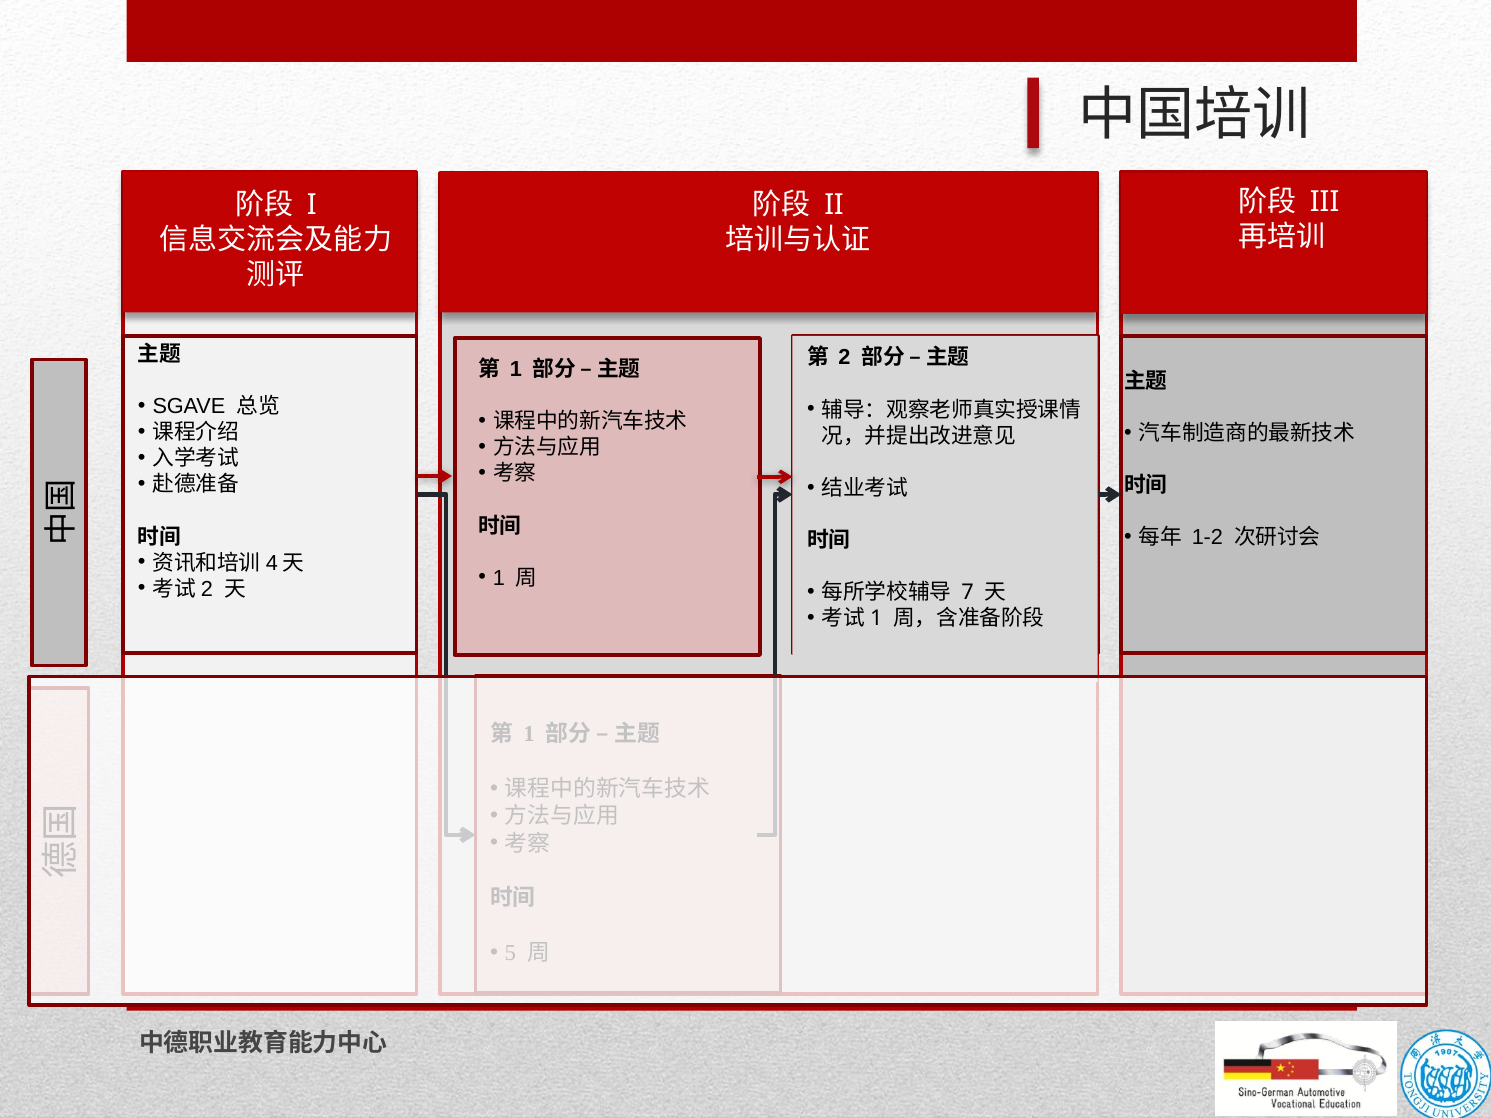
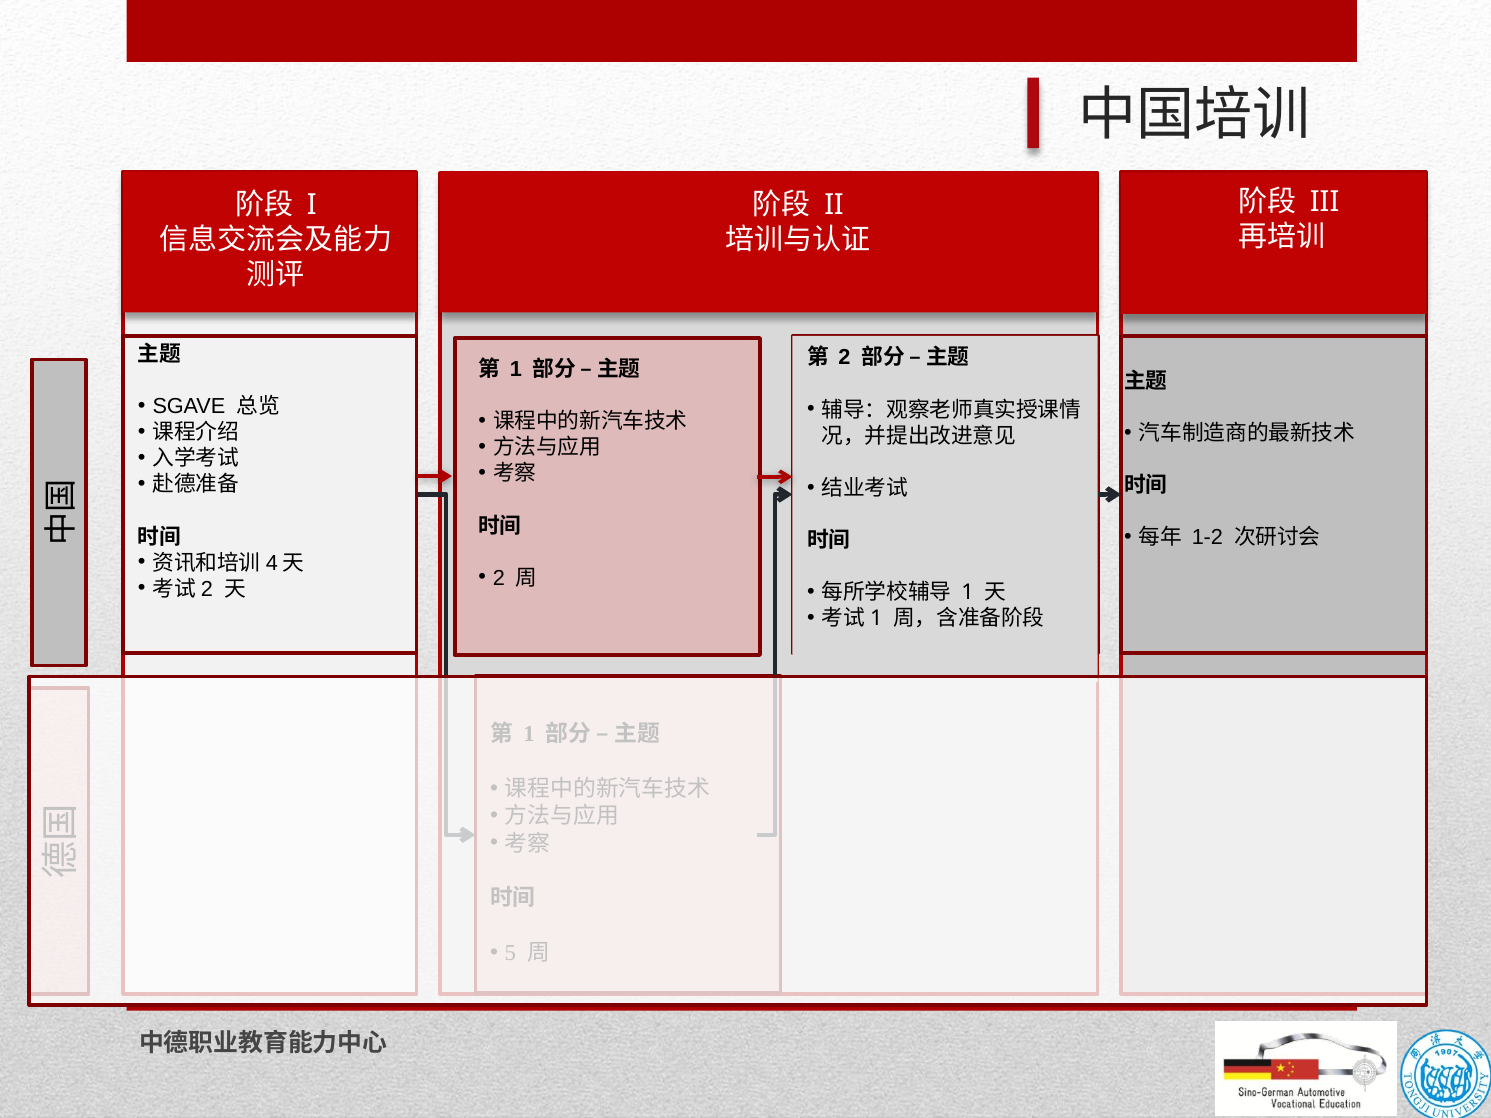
1 at (499, 578): 1 -> 2
7 at (968, 592): 7 -> 1
